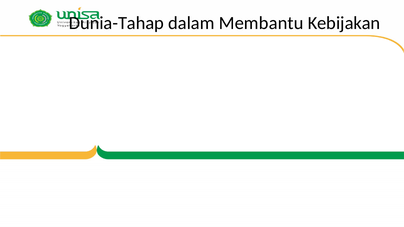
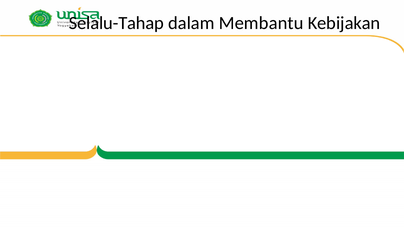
Dunia-Tahap: Dunia-Tahap -> Selalu-Tahap
